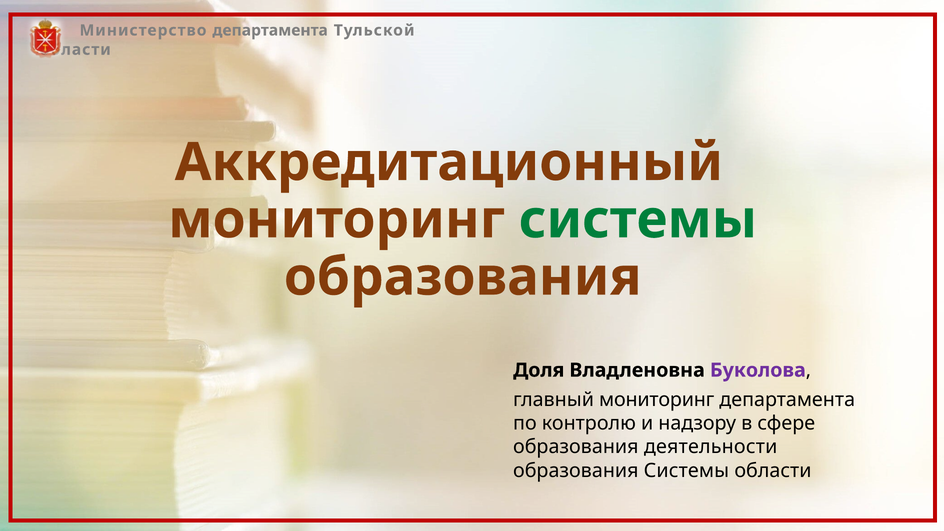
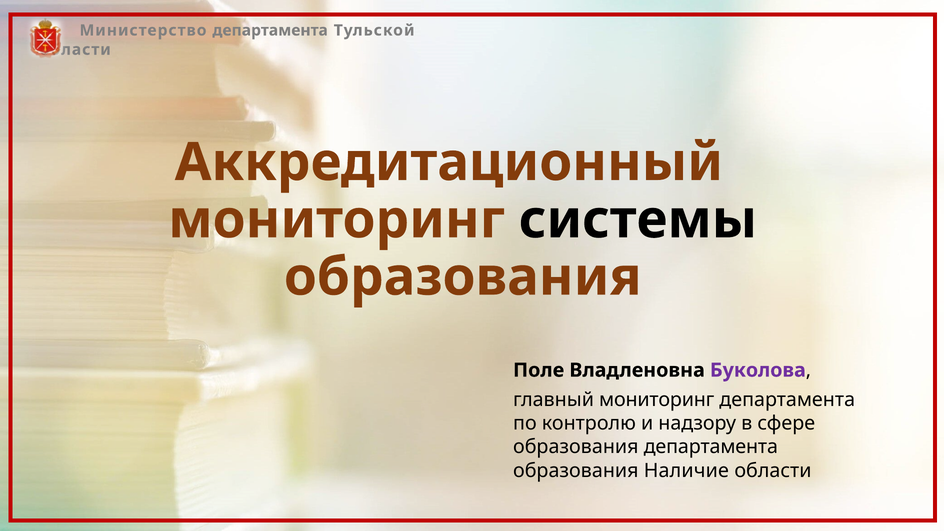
системы at (638, 220) colour: green -> black
Доля: Доля -> Поле
образования деятельности: деятельности -> департамента
образования Системы: Системы -> Наличие
